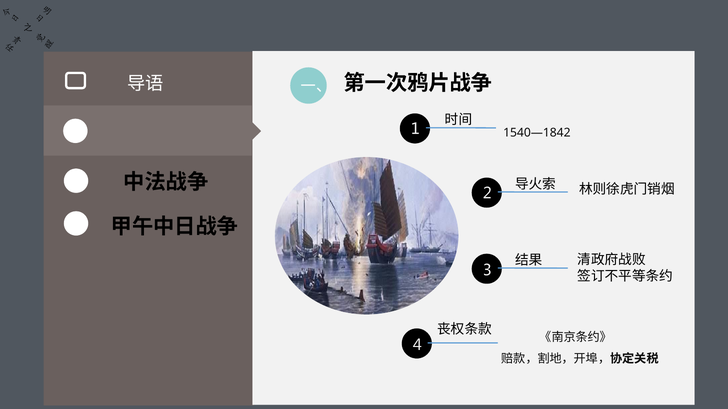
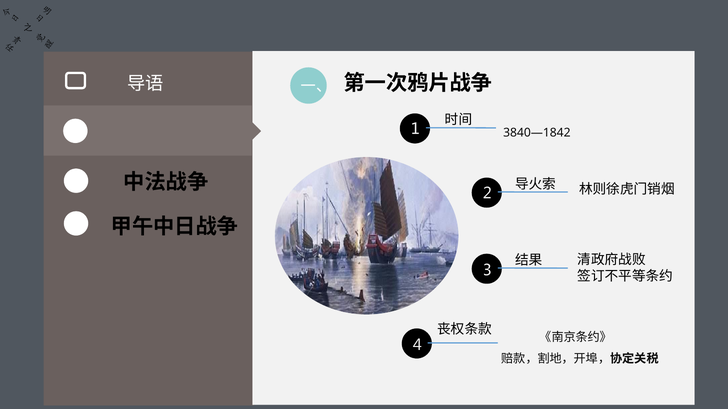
1540—1842: 1540—1842 -> 3840—1842
